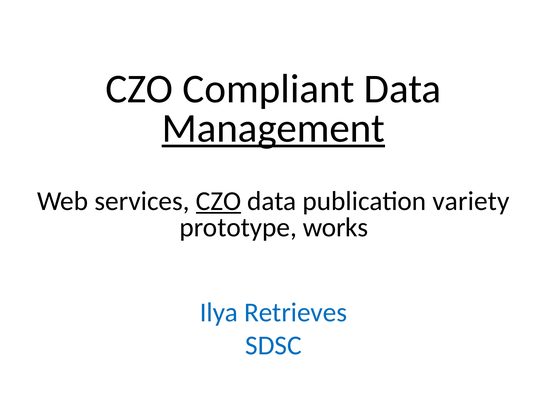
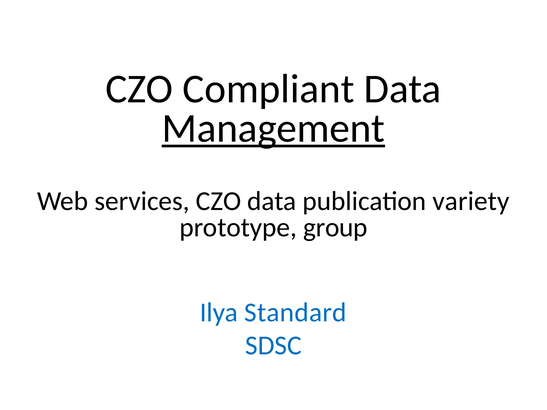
CZO at (219, 201) underline: present -> none
works: works -> group
Retrieves: Retrieves -> Standard
